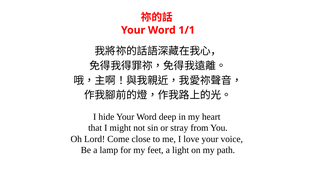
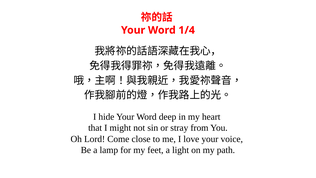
1/1: 1/1 -> 1/4
